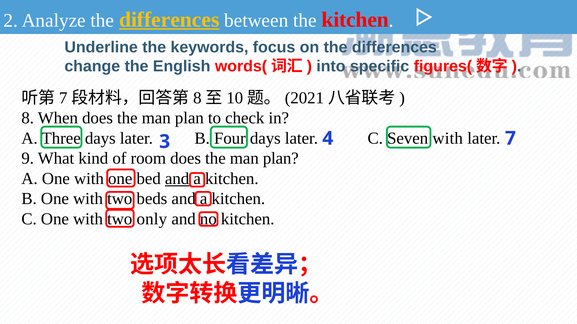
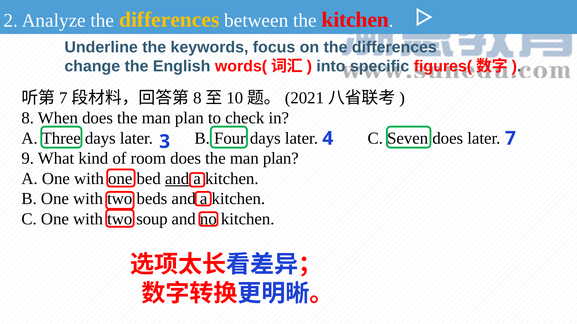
differences at (169, 20) underline: present -> none
Seven with: with -> does
only: only -> soup
